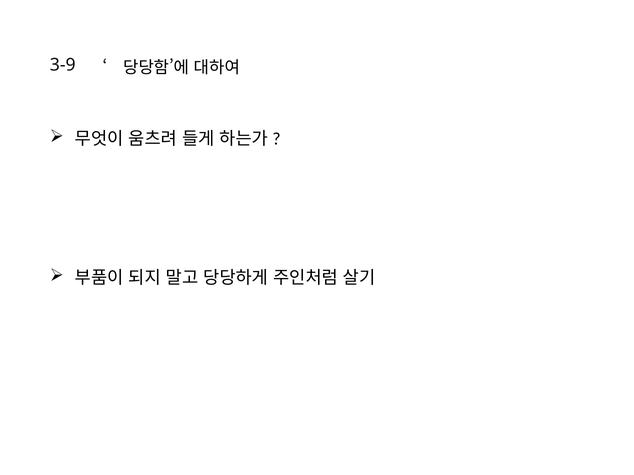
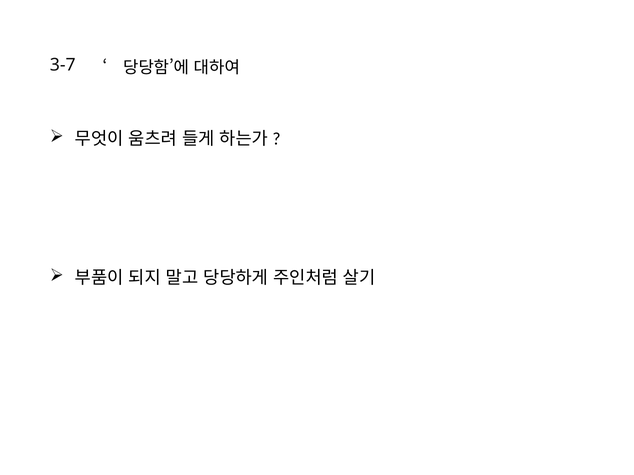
3-9: 3-9 -> 3-7
